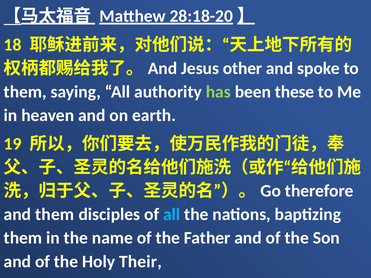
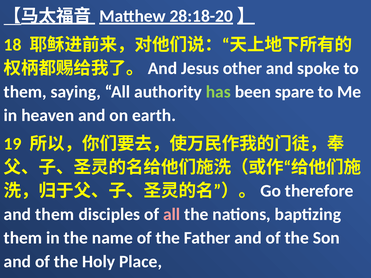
these: these -> spare
all at (172, 215) colour: light blue -> pink
Their: Their -> Place
